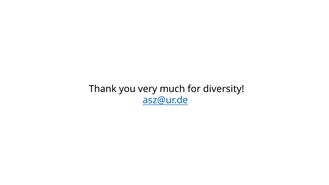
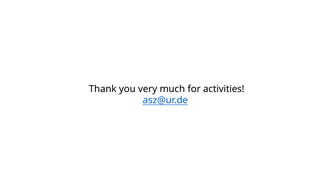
diversity: diversity -> activities
